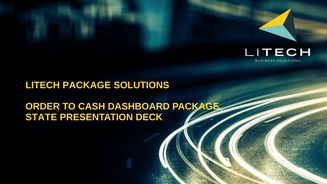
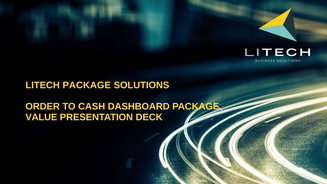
STATE: STATE -> VALUE
